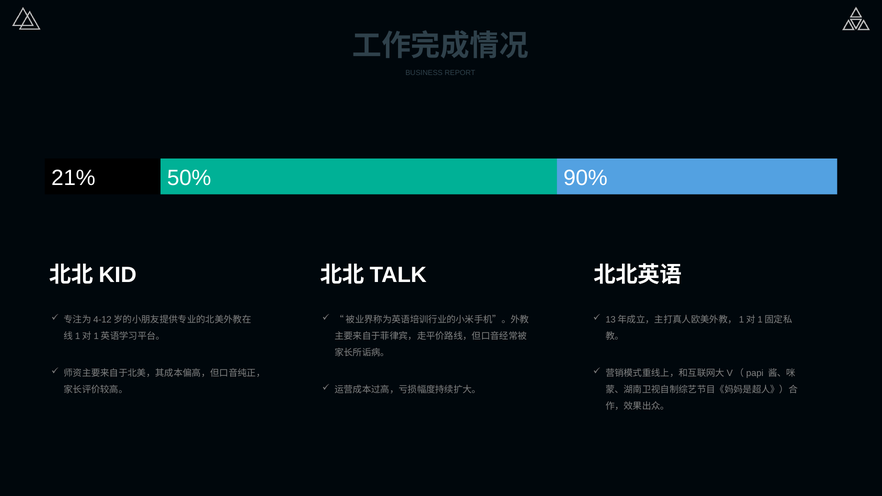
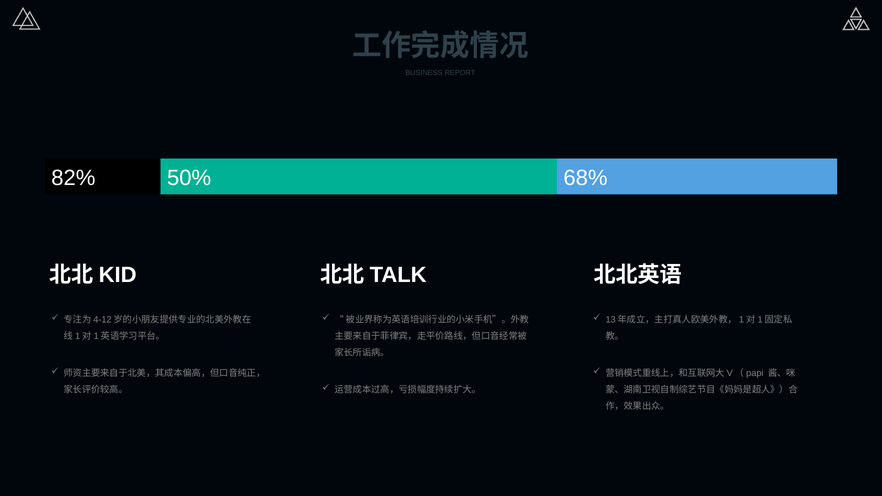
21%: 21% -> 82%
90%: 90% -> 68%
